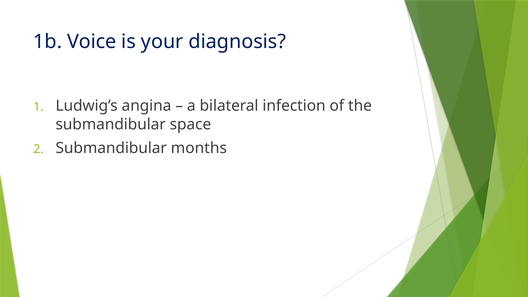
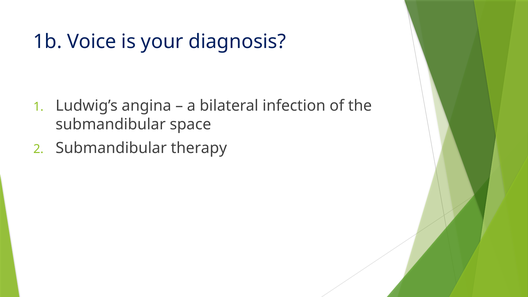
months: months -> therapy
